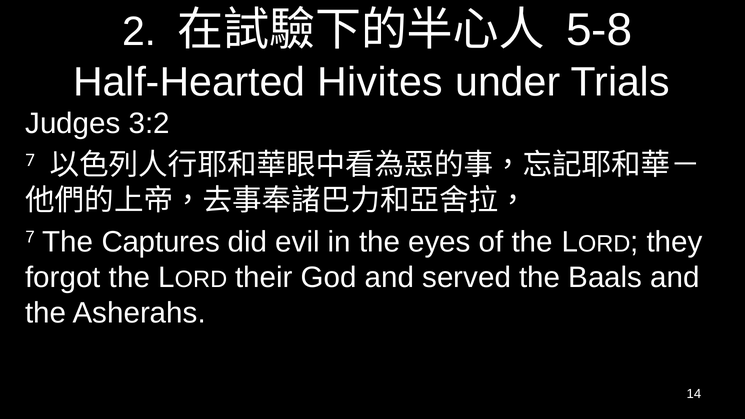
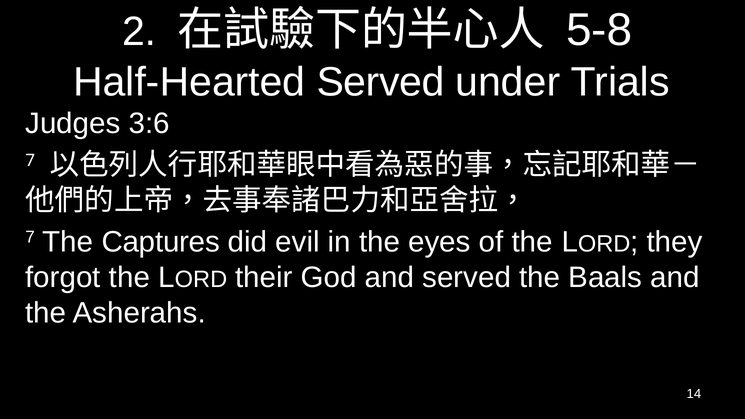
Half-Hearted Hivites: Hivites -> Served
3:2: 3:2 -> 3:6
